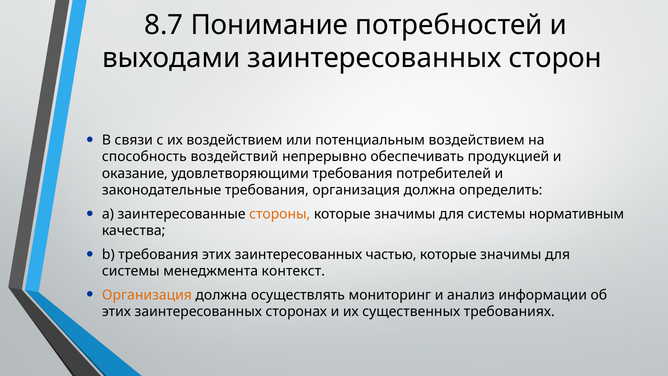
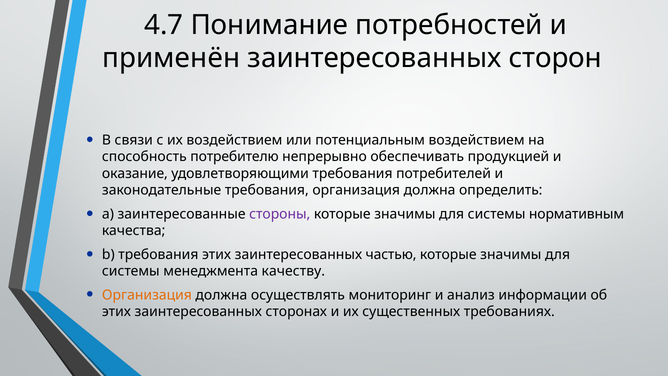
8.7: 8.7 -> 4.7
выходами: выходами -> применён
воздействий: воздействий -> потребителю
стороны colour: orange -> purple
контекст: контекст -> качеству
